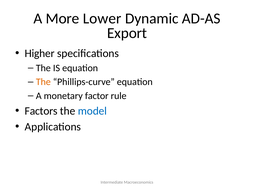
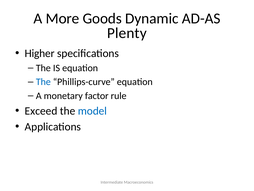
Lower: Lower -> Goods
Export: Export -> Plenty
The at (43, 82) colour: orange -> blue
Factors: Factors -> Exceed
